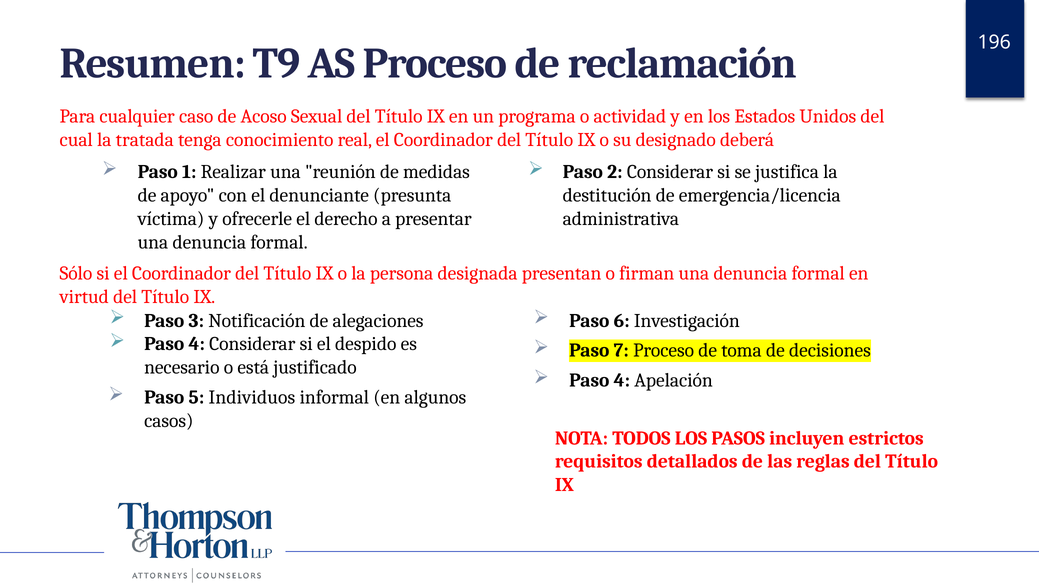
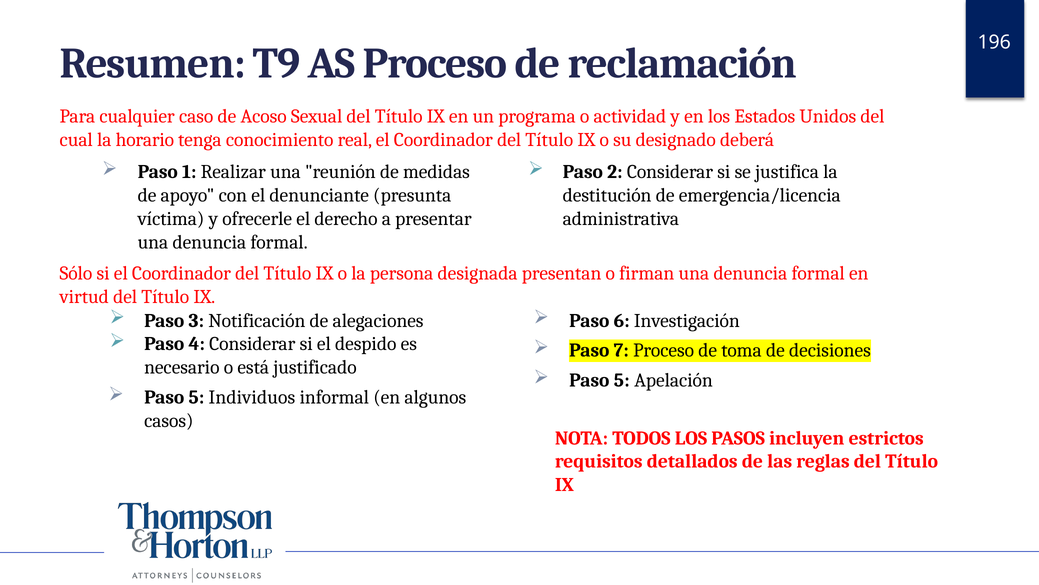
tratada: tratada -> horario
4 at (622, 380): 4 -> 5
